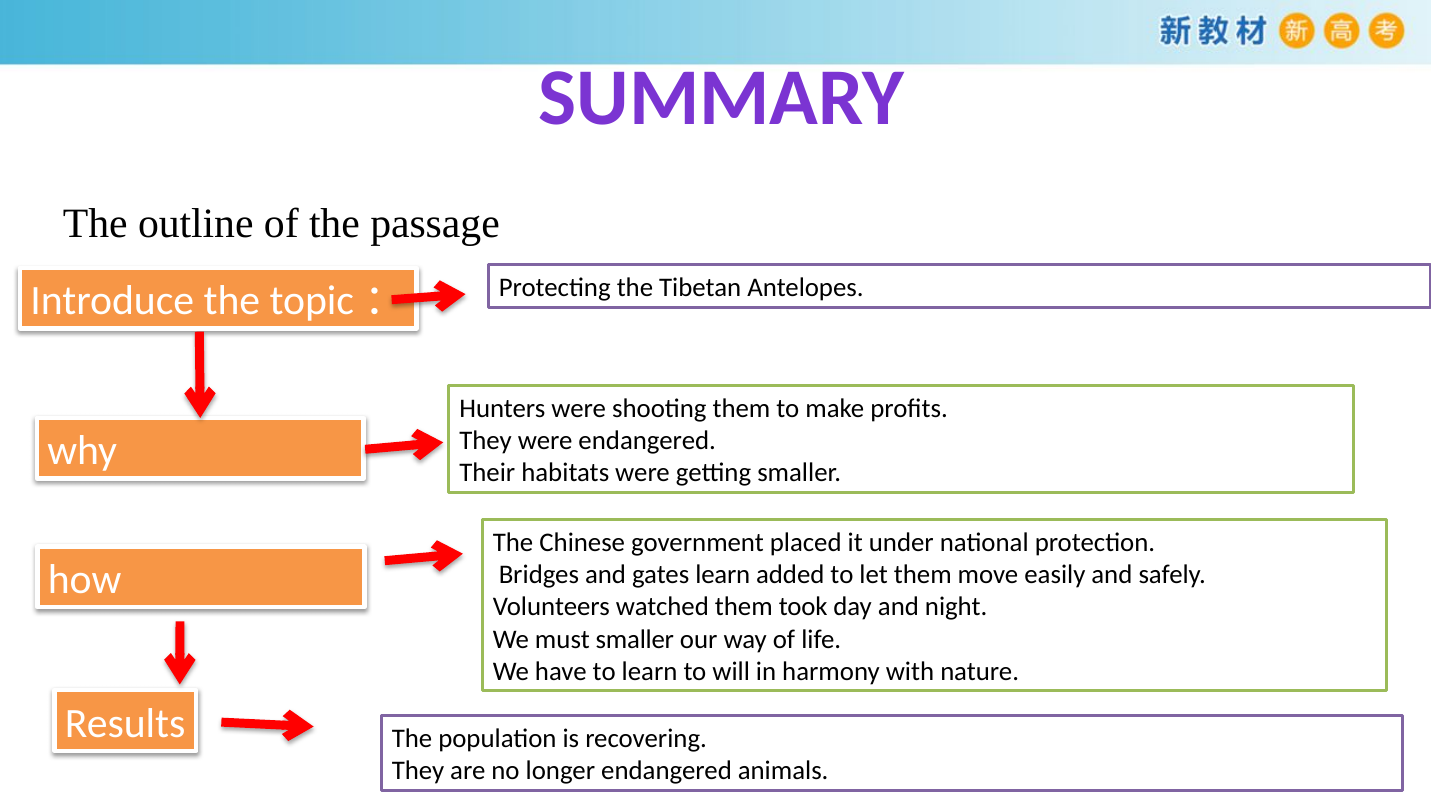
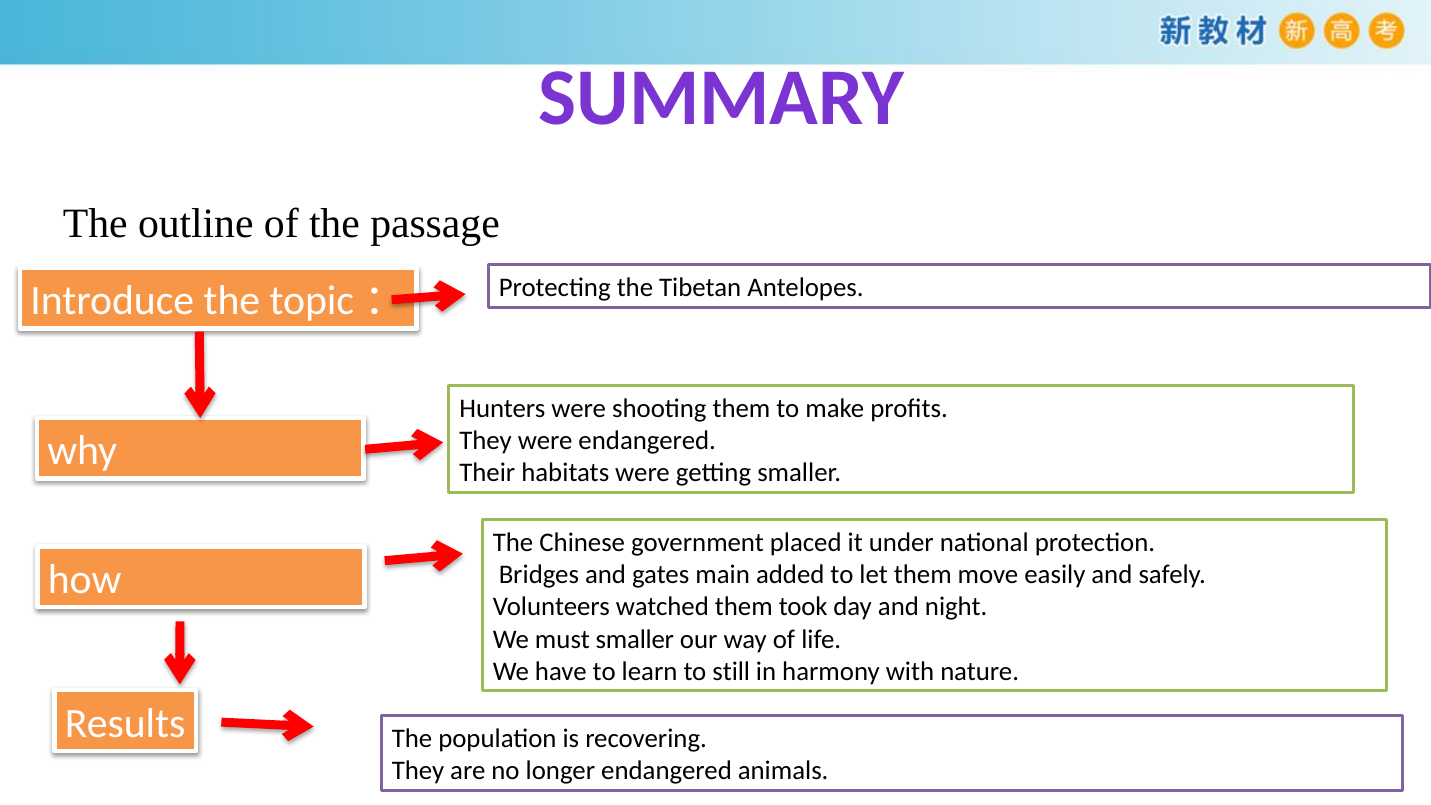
gates learn: learn -> main
will: will -> still
